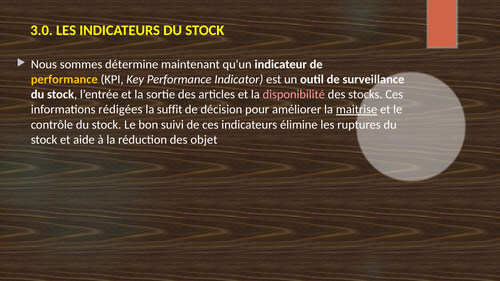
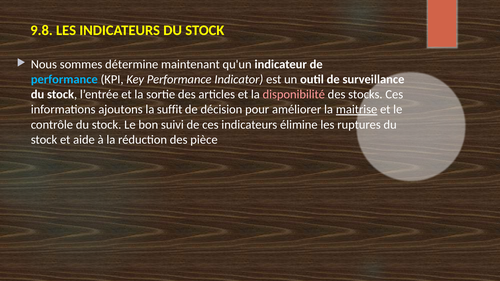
3.0: 3.0 -> 9.8
performance at (64, 80) colour: yellow -> light blue
rédigées: rédigées -> ajoutons
objet: objet -> pièce
